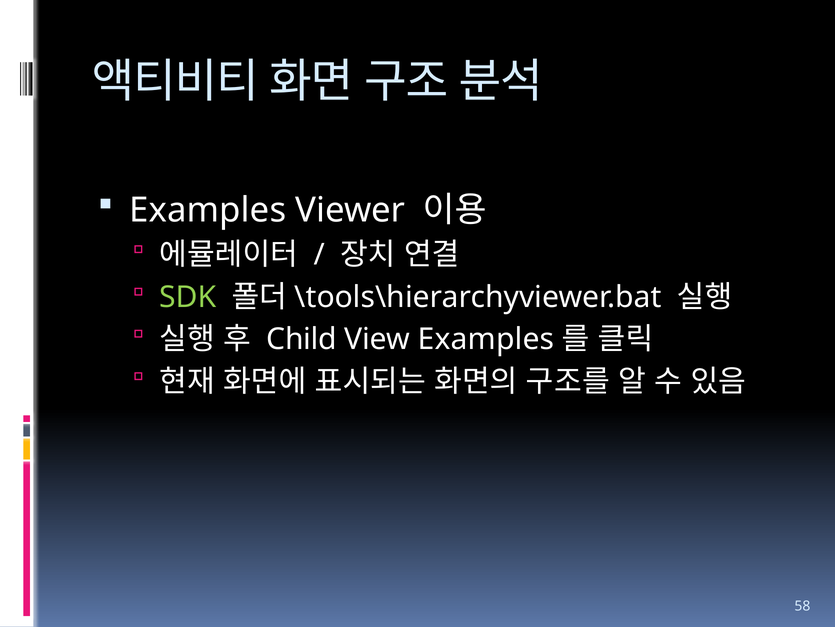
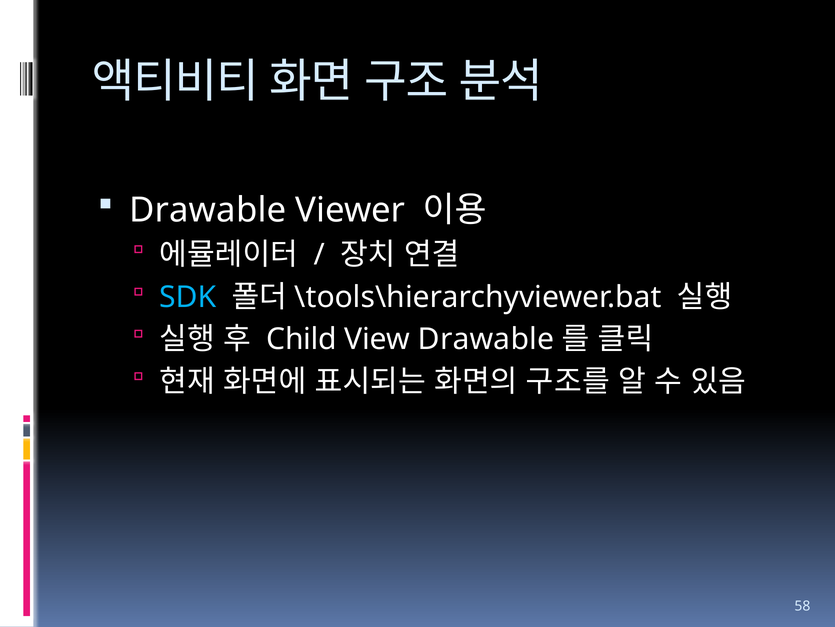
Examples at (208, 210): Examples -> Drawable
SDK colour: light green -> light blue
View Examples: Examples -> Drawable
